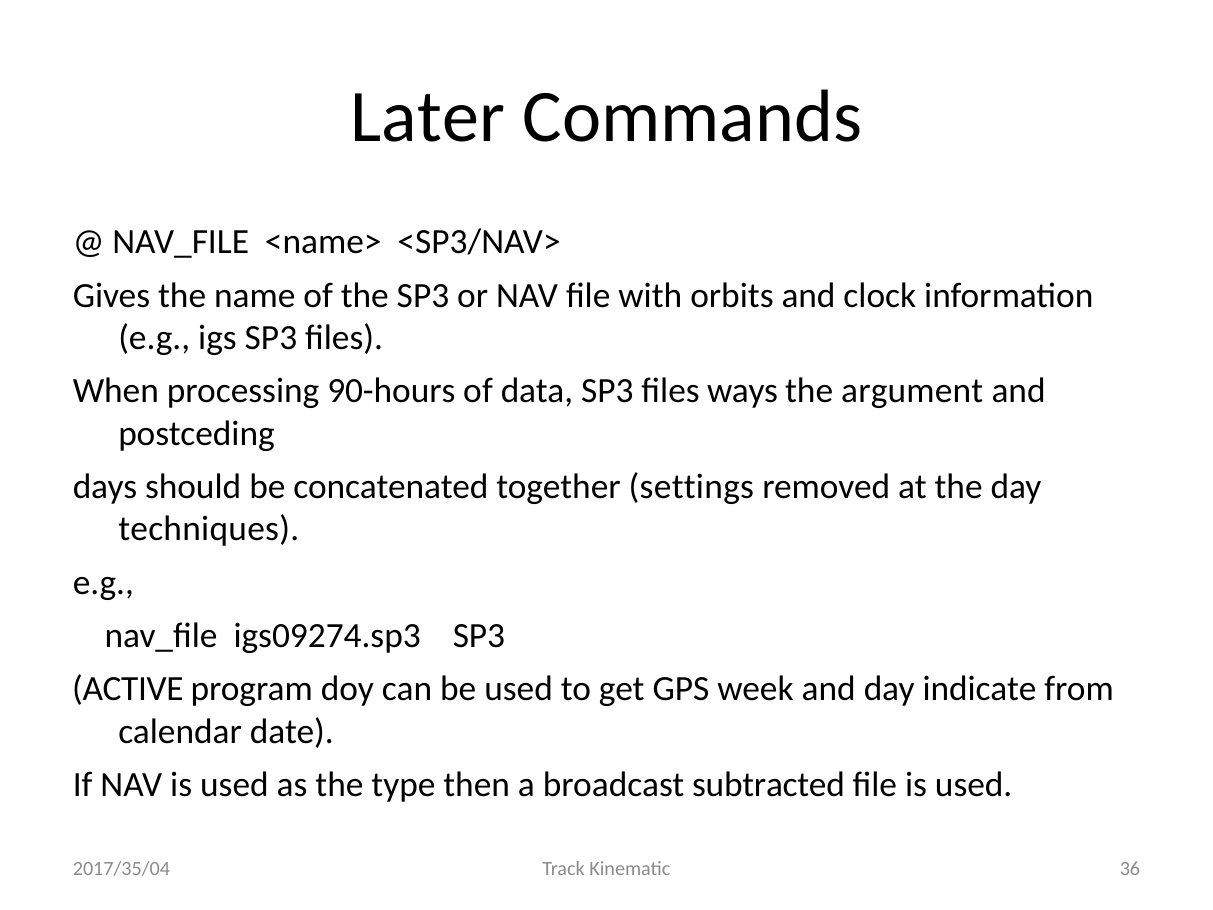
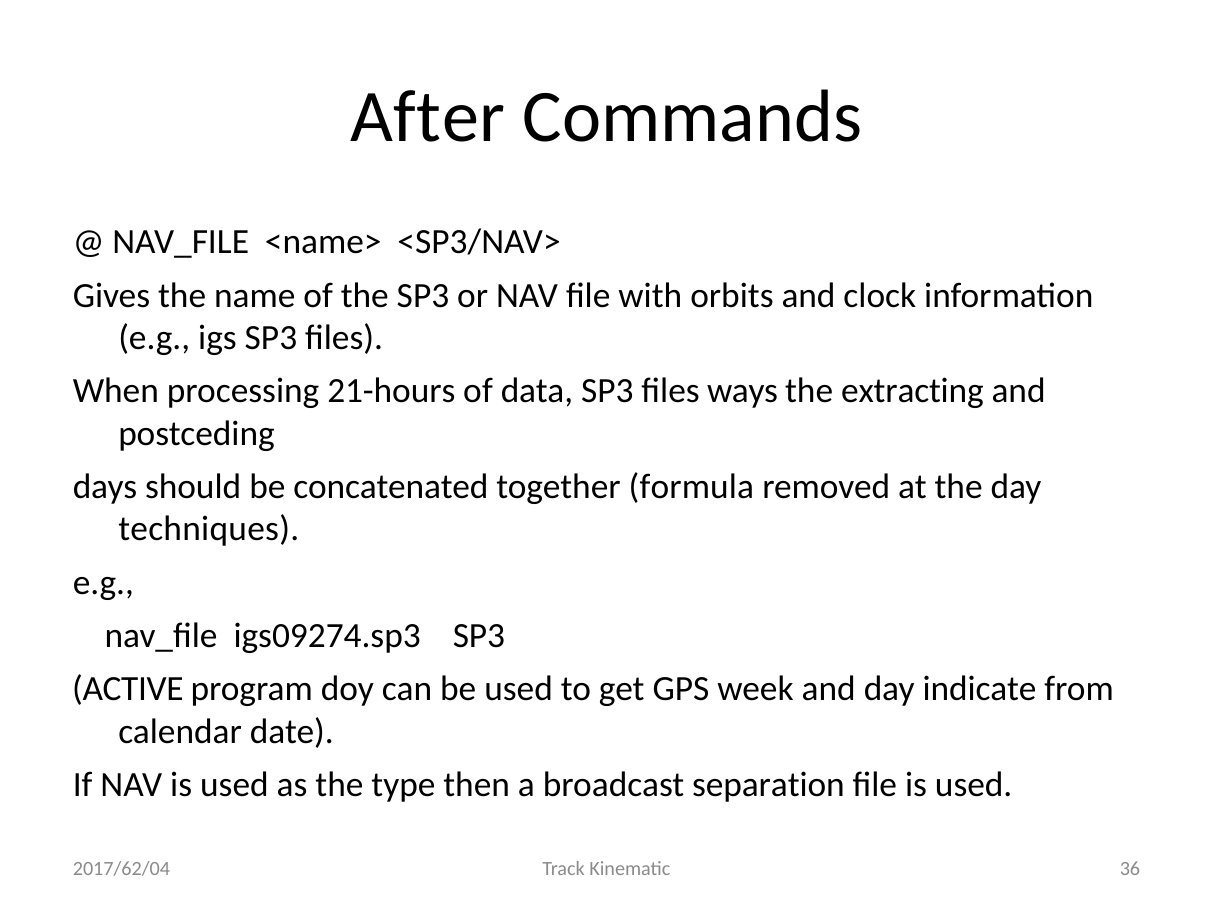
Later: Later -> After
90-hours: 90-hours -> 21-hours
argument: argument -> extracting
settings: settings -> formula
subtracted: subtracted -> separation
2017/35/04: 2017/35/04 -> 2017/62/04
